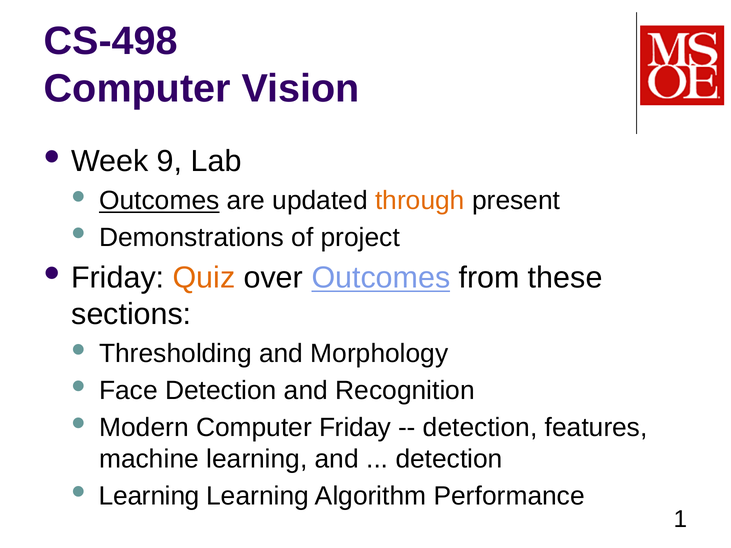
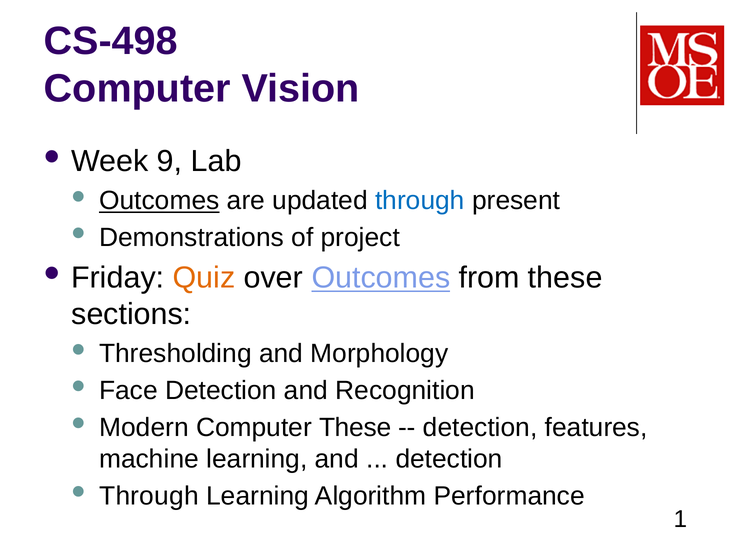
through at (420, 201) colour: orange -> blue
Computer Friday: Friday -> These
Learning at (149, 496): Learning -> Through
